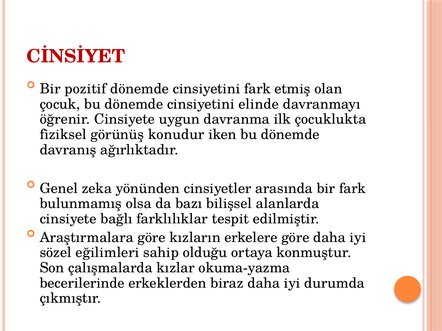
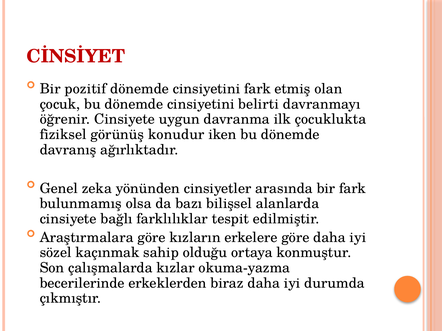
elinde: elinde -> belirti
eğilimleri: eğilimleri -> kaçınmak
